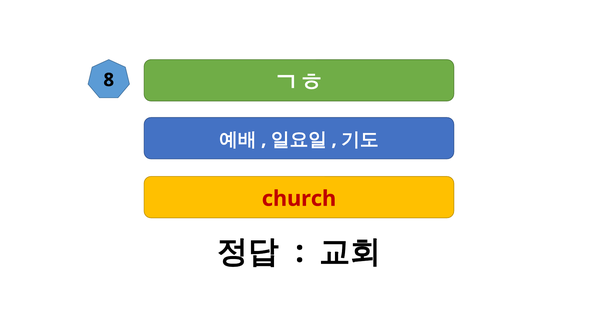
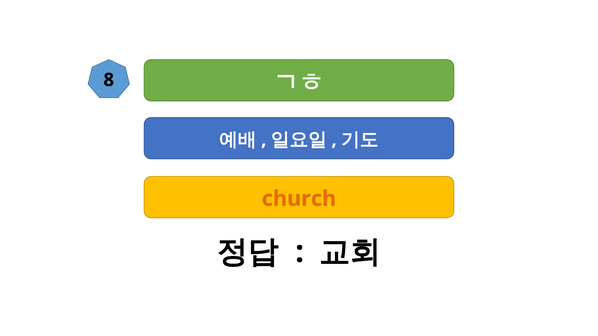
church colour: red -> orange
